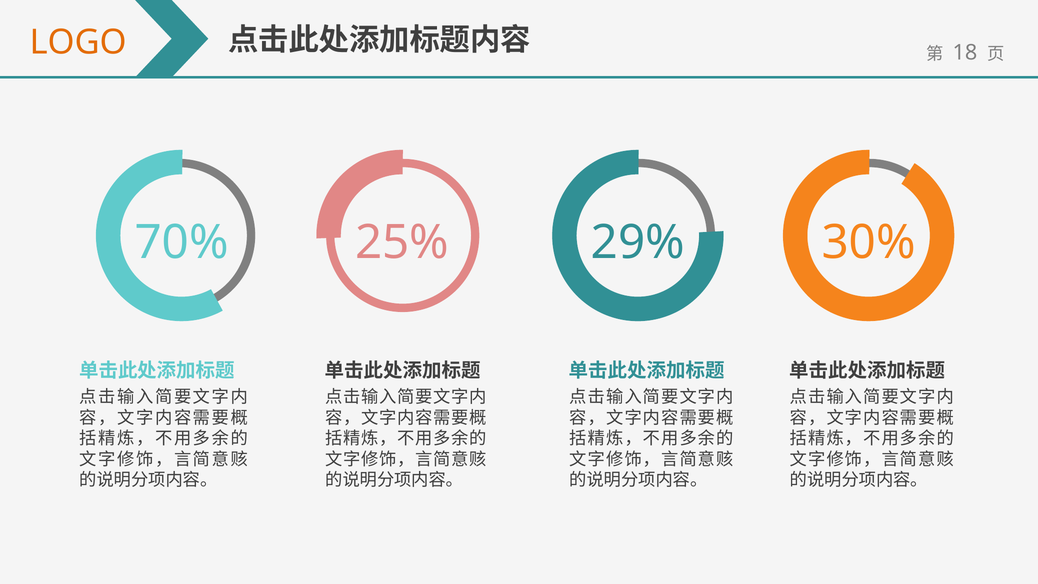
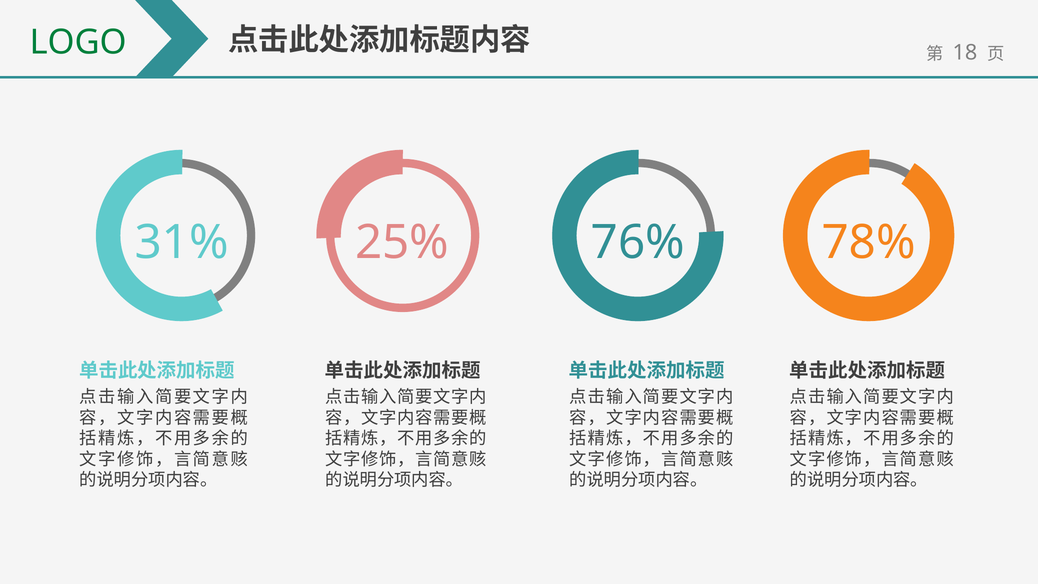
LOGO colour: orange -> green
70%: 70% -> 31%
29%: 29% -> 76%
30%: 30% -> 78%
